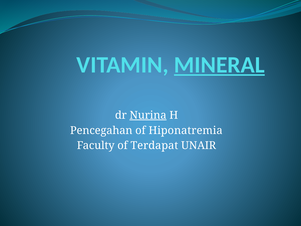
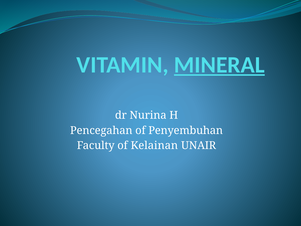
Nurina underline: present -> none
Hiponatremia: Hiponatremia -> Penyembuhan
Terdapat: Terdapat -> Kelainan
